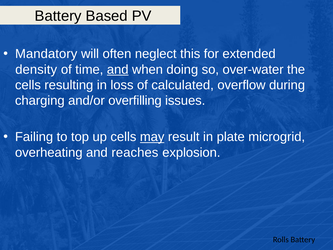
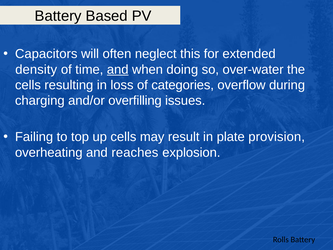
Mandatory: Mandatory -> Capacitors
calculated: calculated -> categories
may underline: present -> none
microgrid: microgrid -> provision
